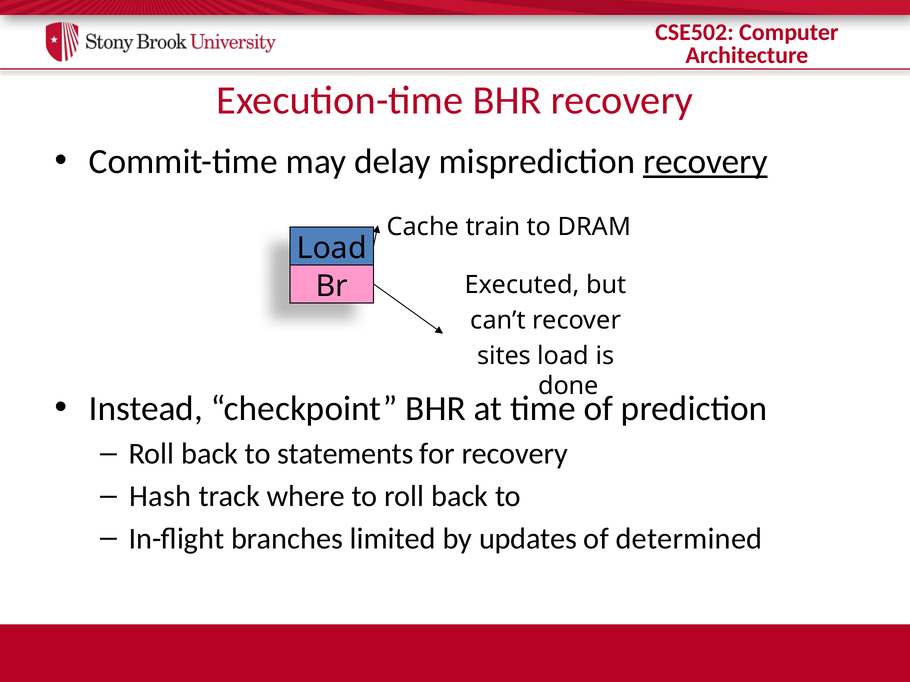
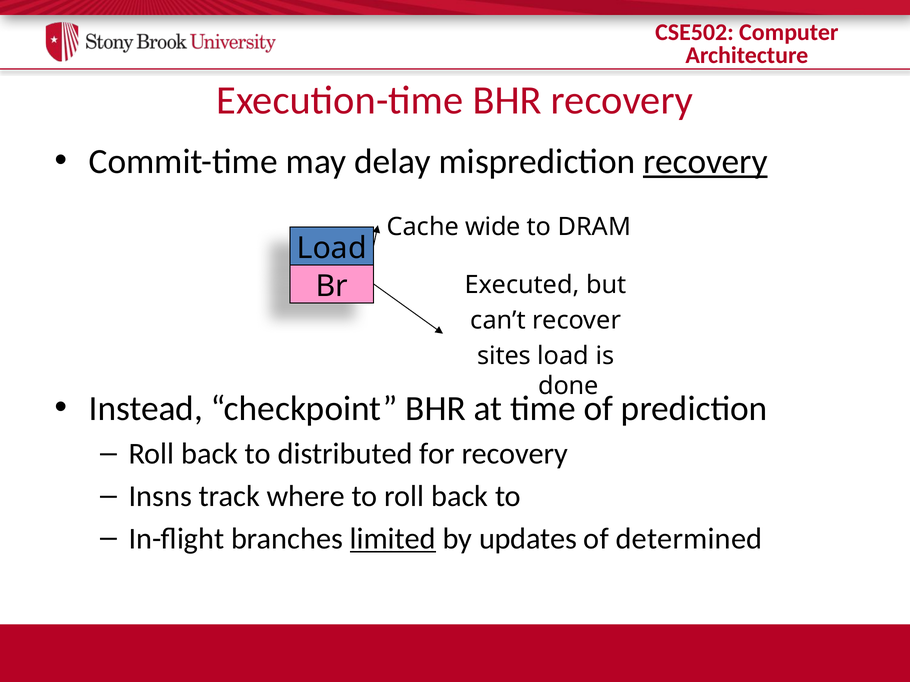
train: train -> wide
statements: statements -> distributed
Hash: Hash -> Insns
limited underline: none -> present
